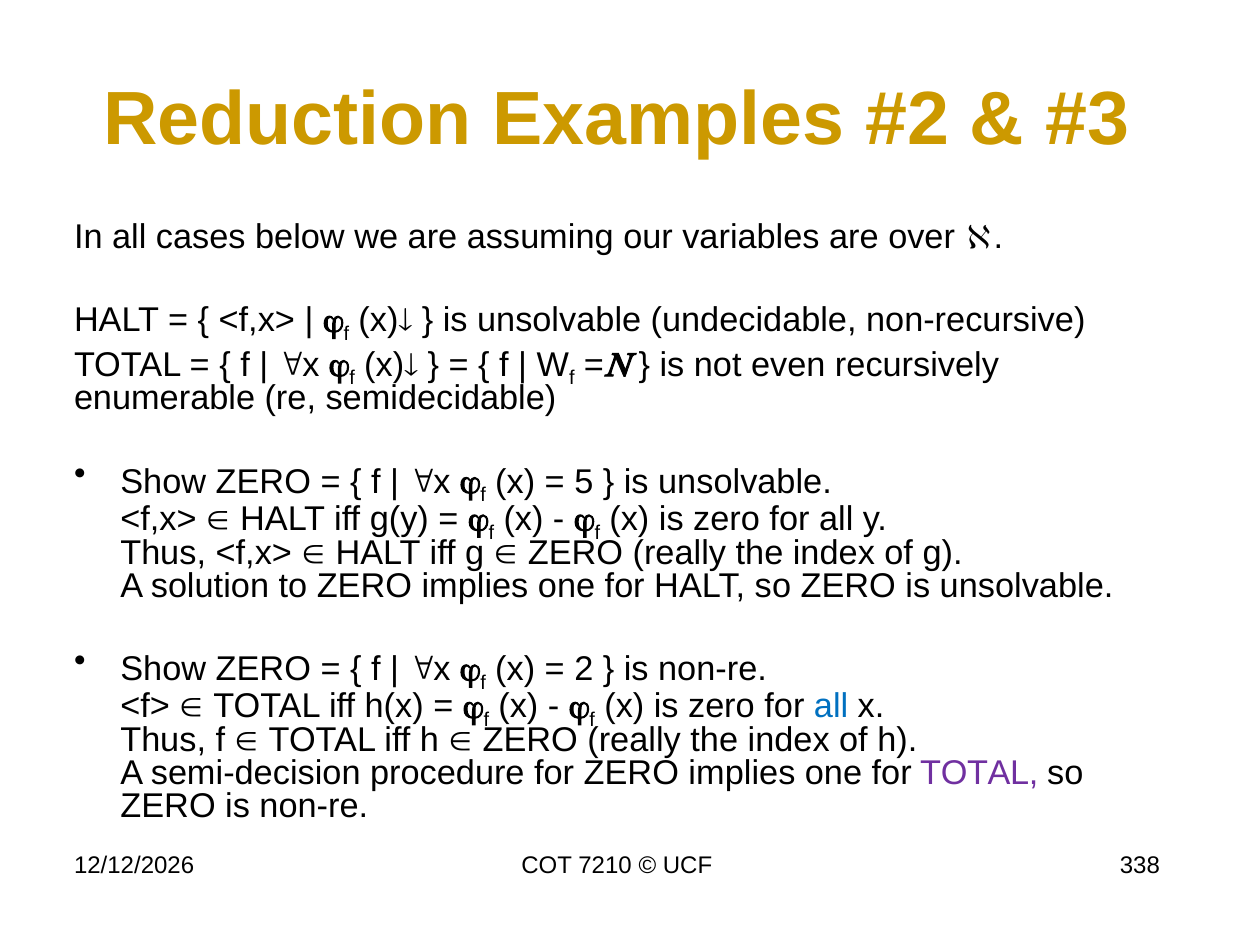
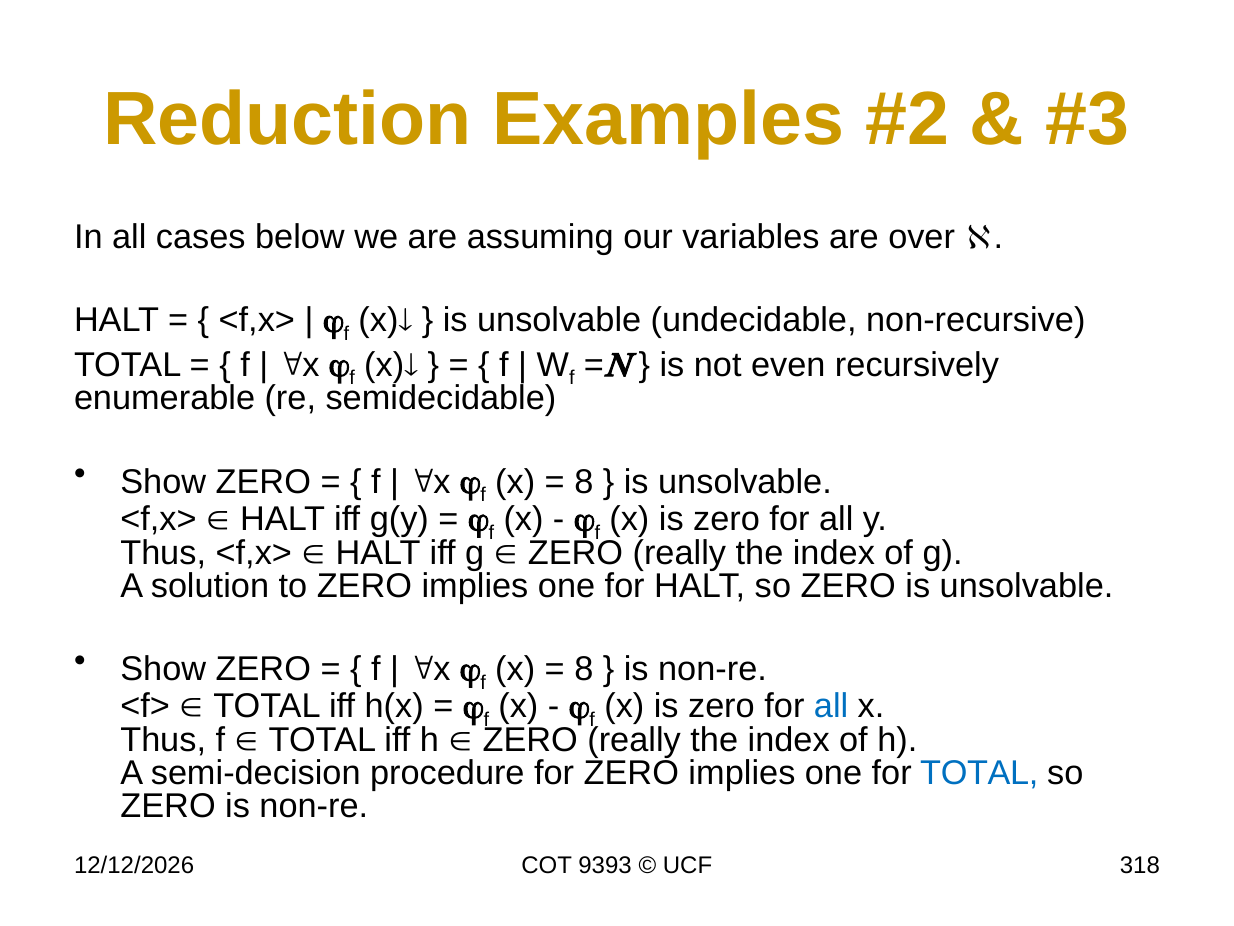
5 at (584, 481): 5 -> 8
2 at (584, 669): 2 -> 8
TOTAL at (979, 773) colour: purple -> blue
7210: 7210 -> 9393
338: 338 -> 318
